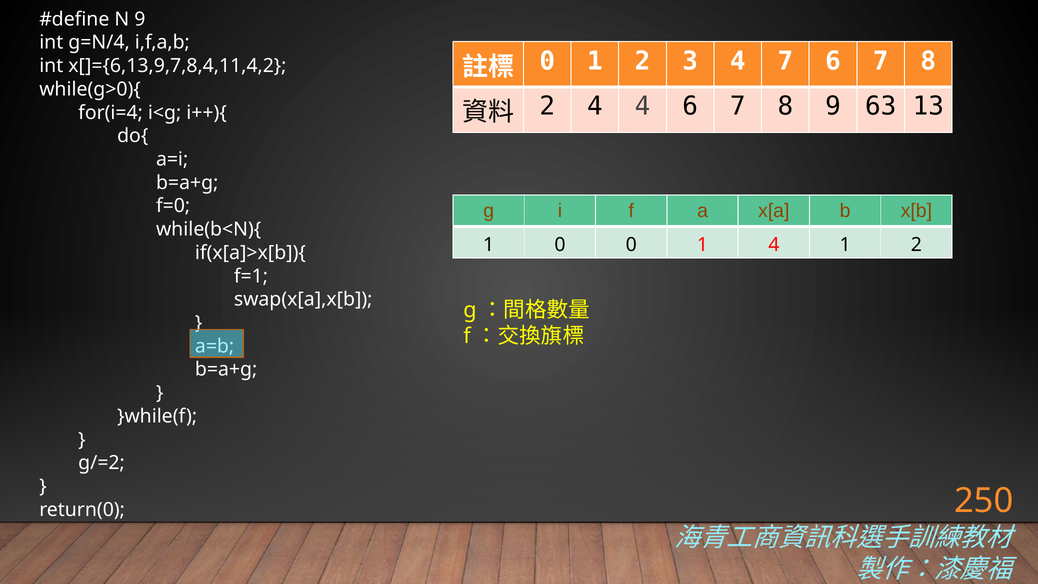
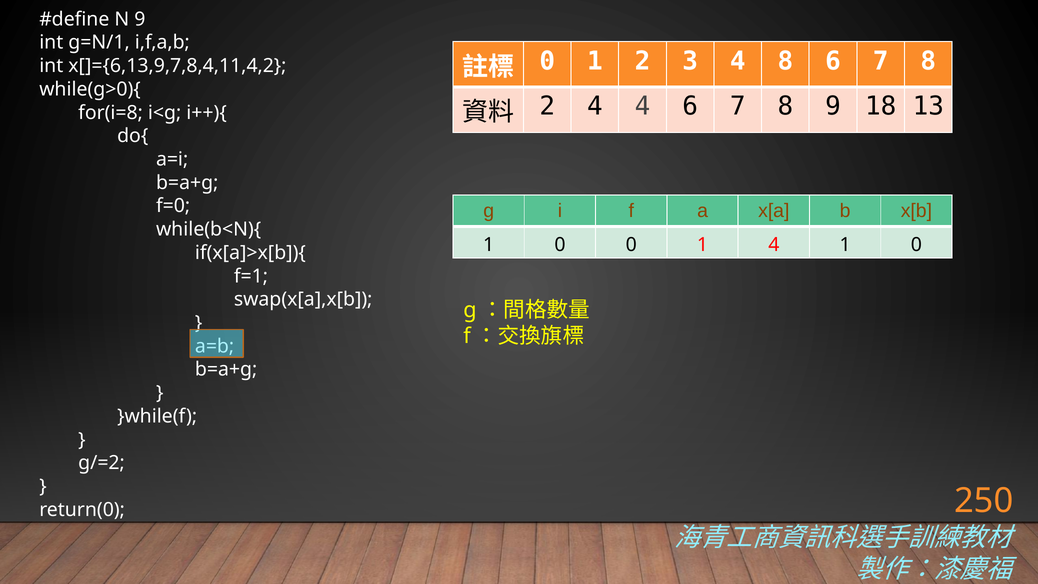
g=N/4: g=N/4 -> g=N/1
4 7: 7 -> 8
63: 63 -> 18
for(i=4: for(i=4 -> for(i=8
4 1 2: 2 -> 0
